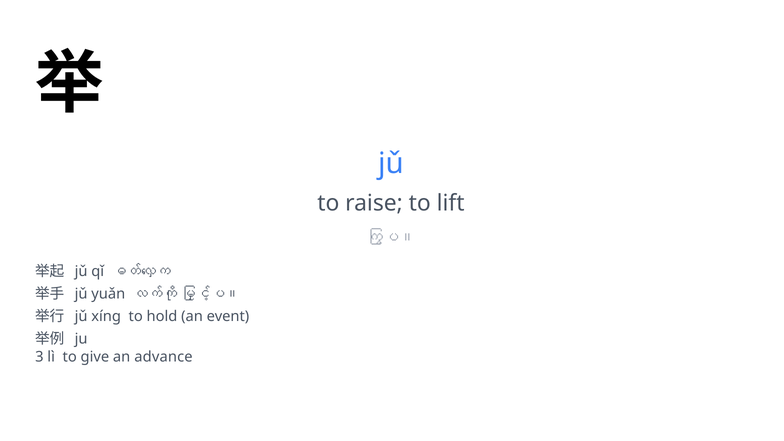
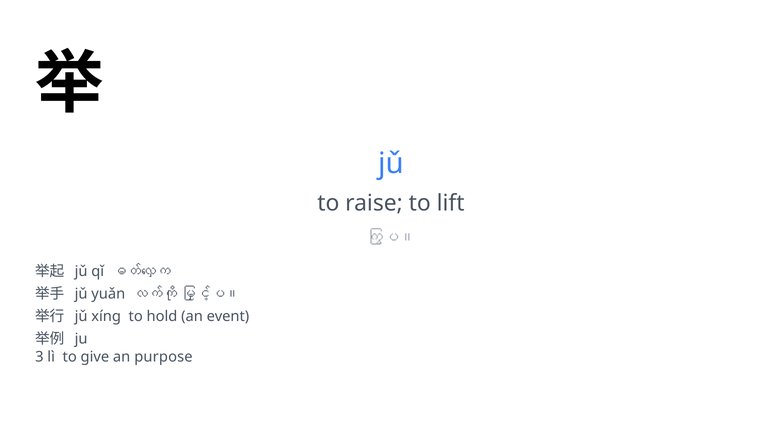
advance: advance -> purpose
